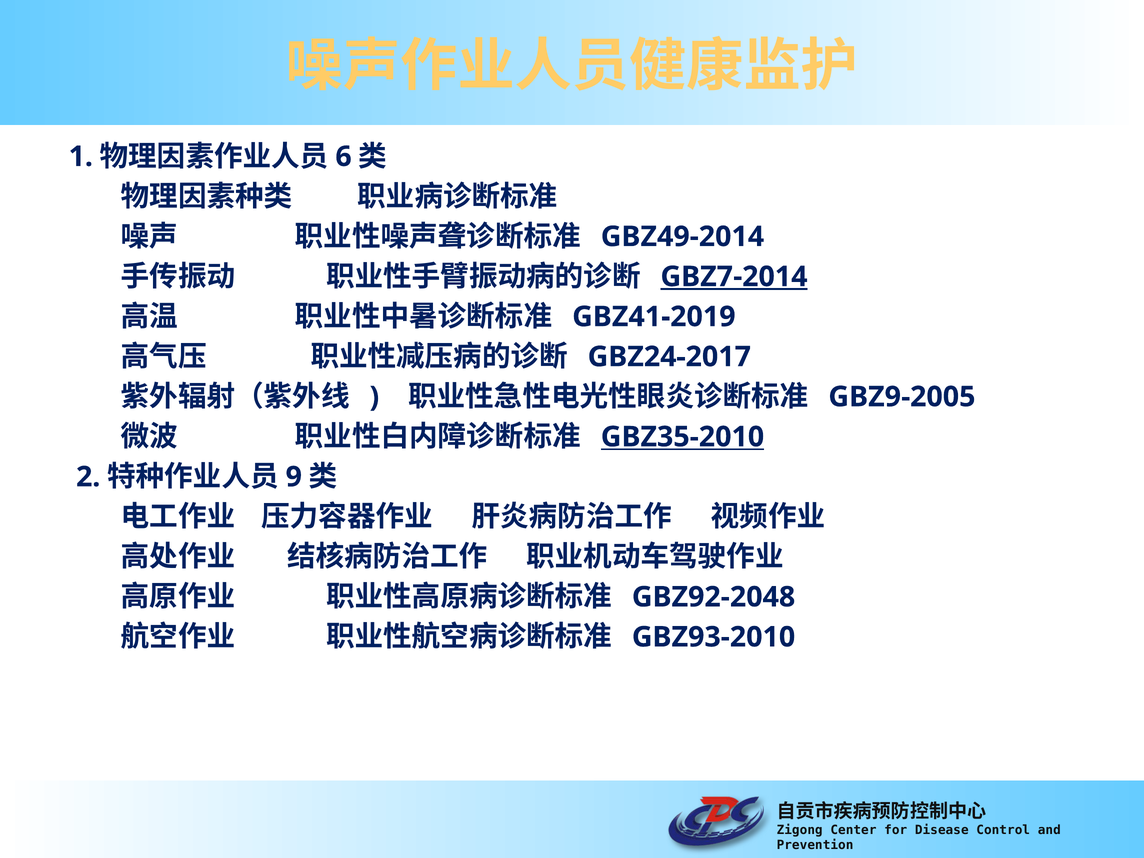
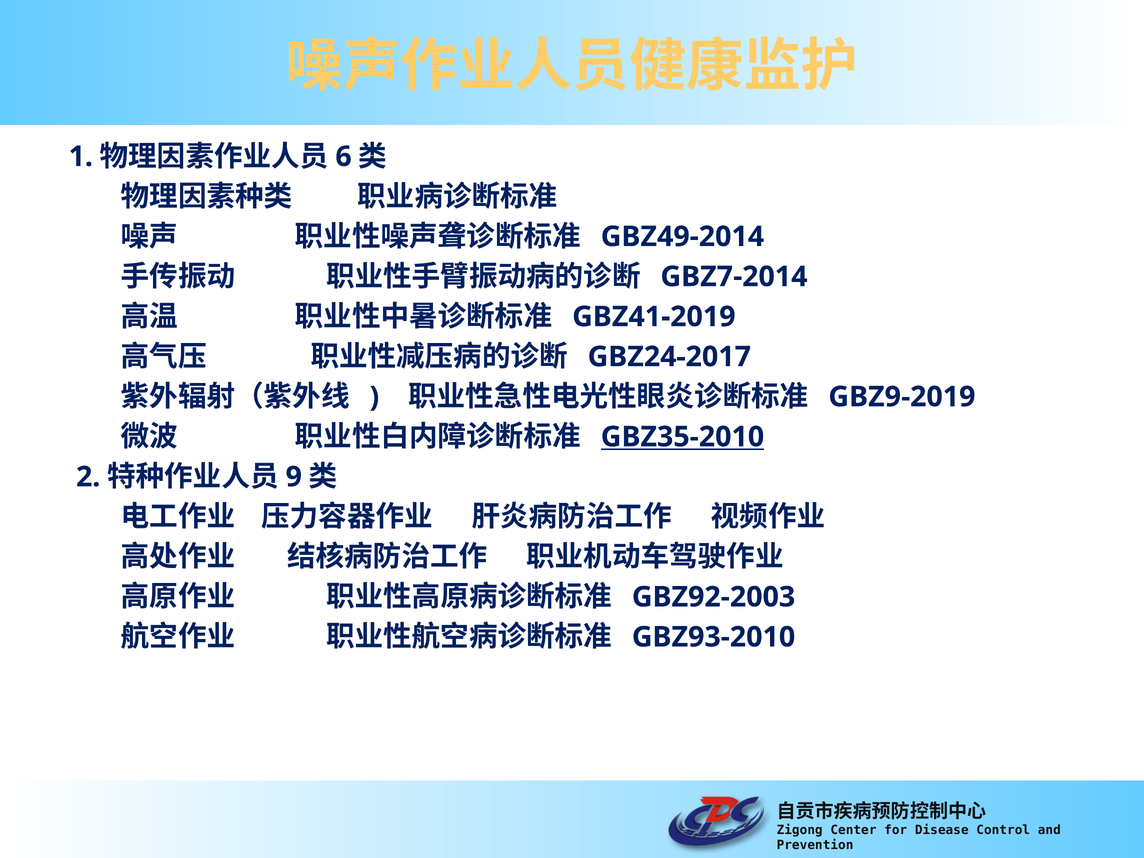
GBZ7-2014 underline: present -> none
GBZ9-2005: GBZ9-2005 -> GBZ9-2019
GBZ92-2048: GBZ92-2048 -> GBZ92-2003
